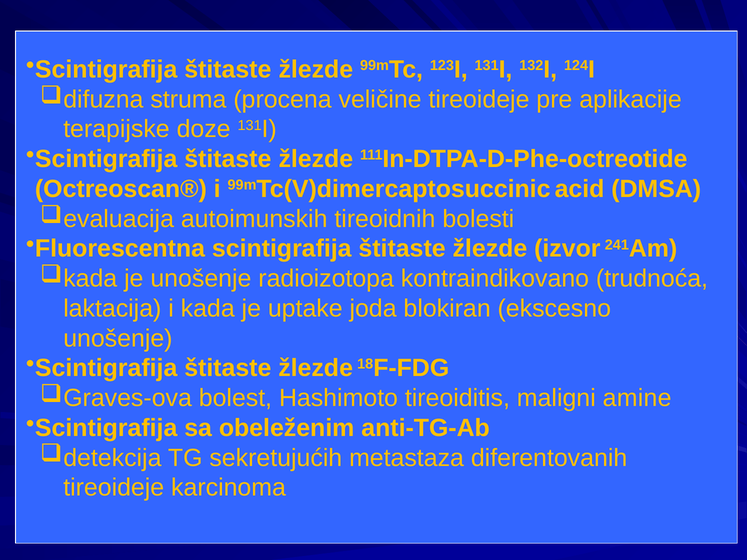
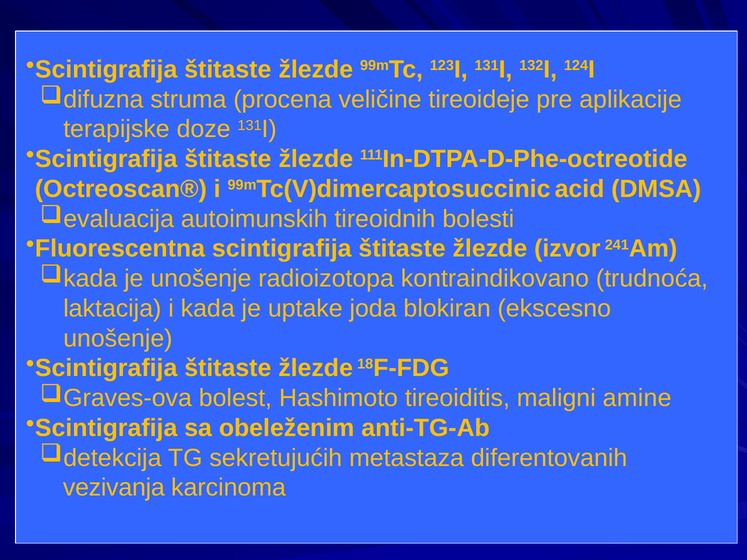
tireoideje at (114, 488): tireoideje -> vezivanja
